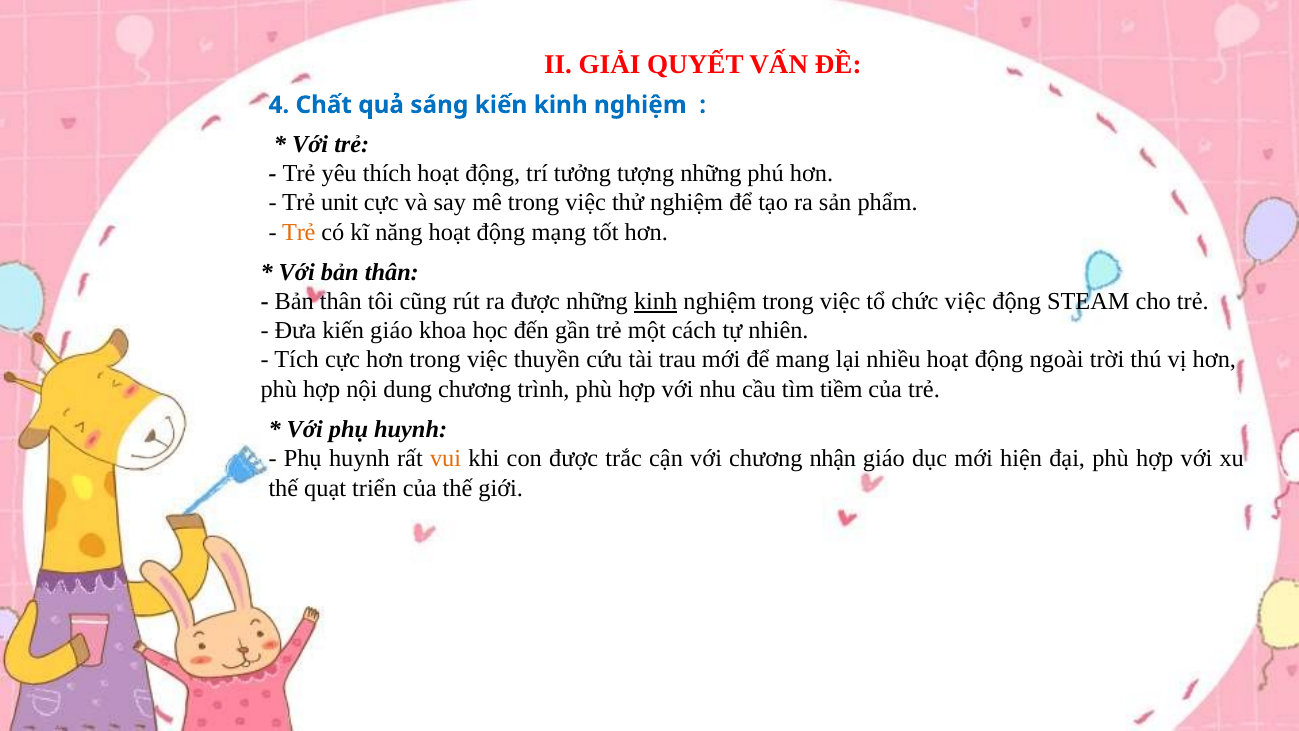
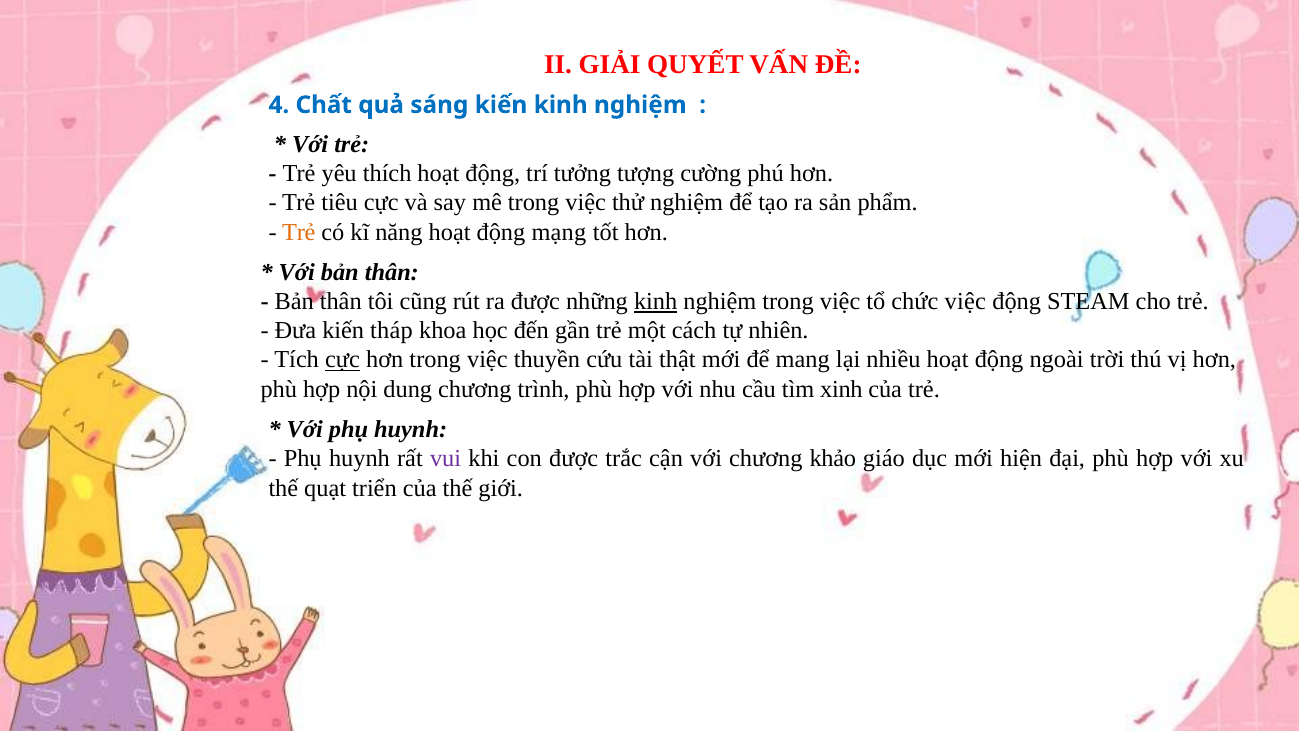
tượng những: những -> cường
unit: unit -> tiêu
kiến giáo: giáo -> tháp
cực at (343, 360) underline: none -> present
trau: trau -> thật
tiềm: tiềm -> xinh
vui colour: orange -> purple
nhận: nhận -> khảo
